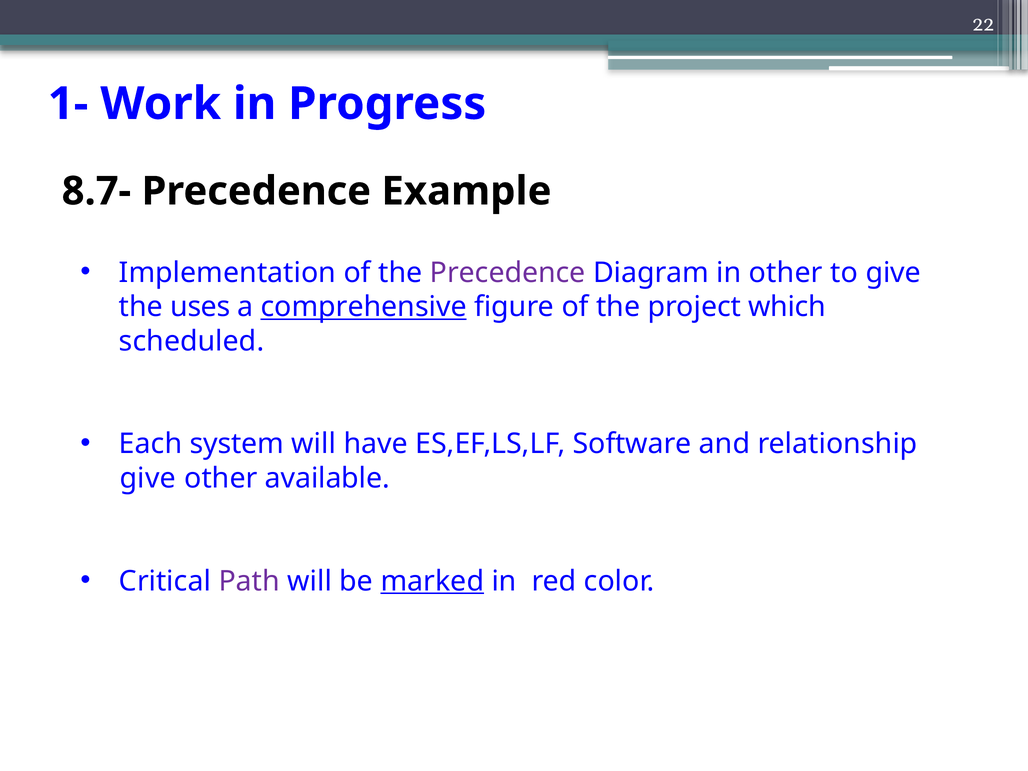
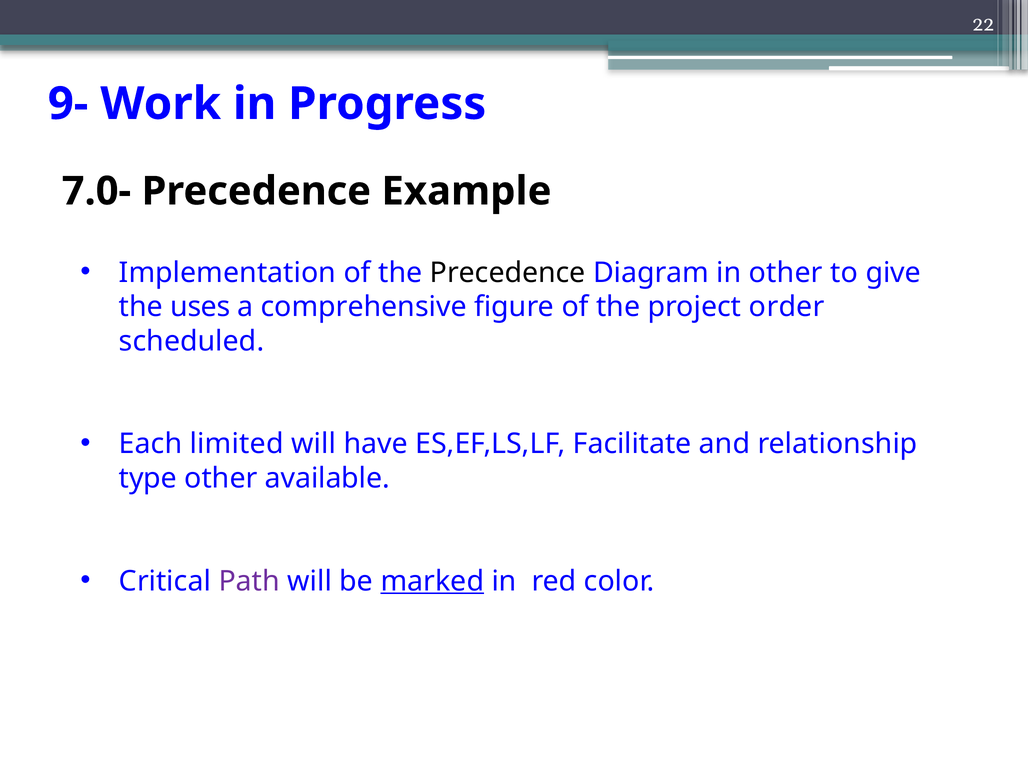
1-: 1- -> 9-
8.7-: 8.7- -> 7.0-
Precedence at (508, 273) colour: purple -> black
comprehensive underline: present -> none
which: which -> order
system: system -> limited
Software: Software -> Facilitate
give at (148, 478): give -> type
